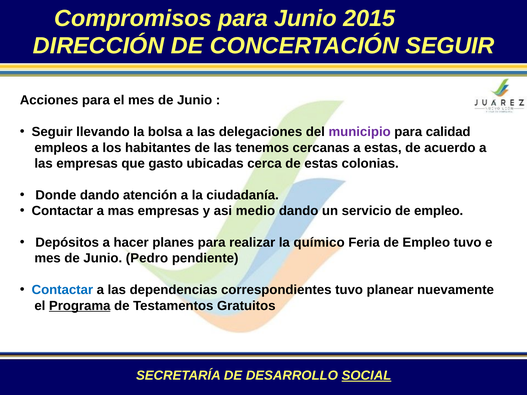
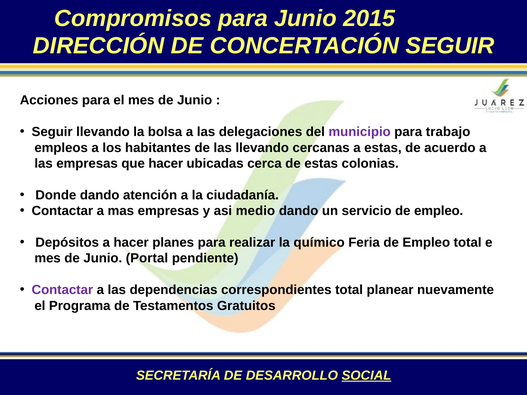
calidad: calidad -> trabajo
las tenemos: tenemos -> llevando
que gasto: gasto -> hacer
Empleo tuvo: tuvo -> total
Pedro: Pedro -> Portal
Contactar at (62, 290) colour: blue -> purple
correspondientes tuvo: tuvo -> total
Programa underline: present -> none
